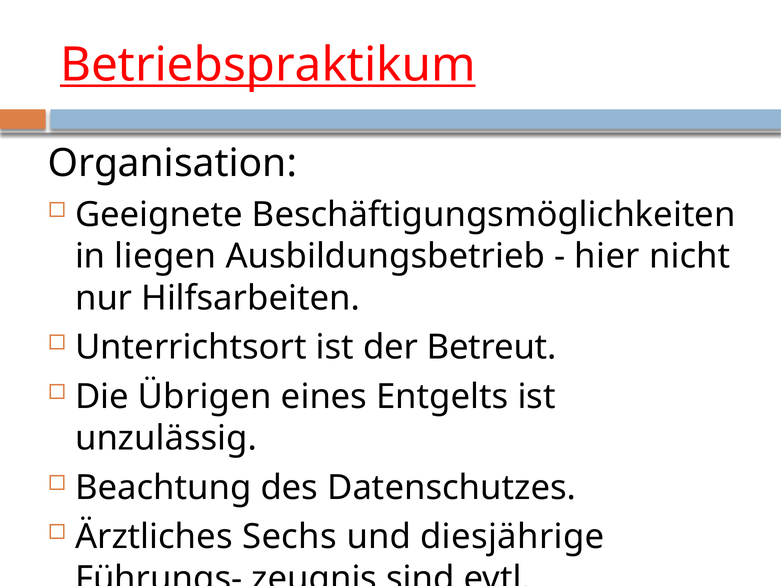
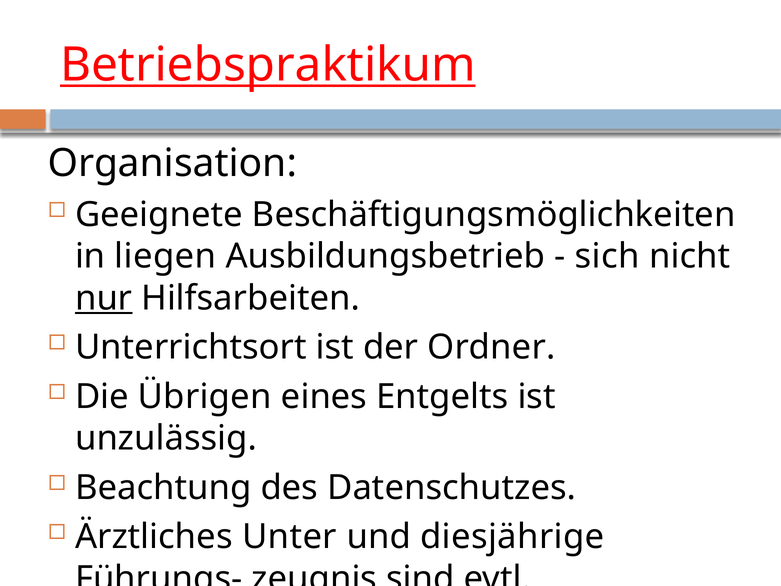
hier: hier -> sich
nur underline: none -> present
Betreut: Betreut -> Ordner
Sechs: Sechs -> Unter
